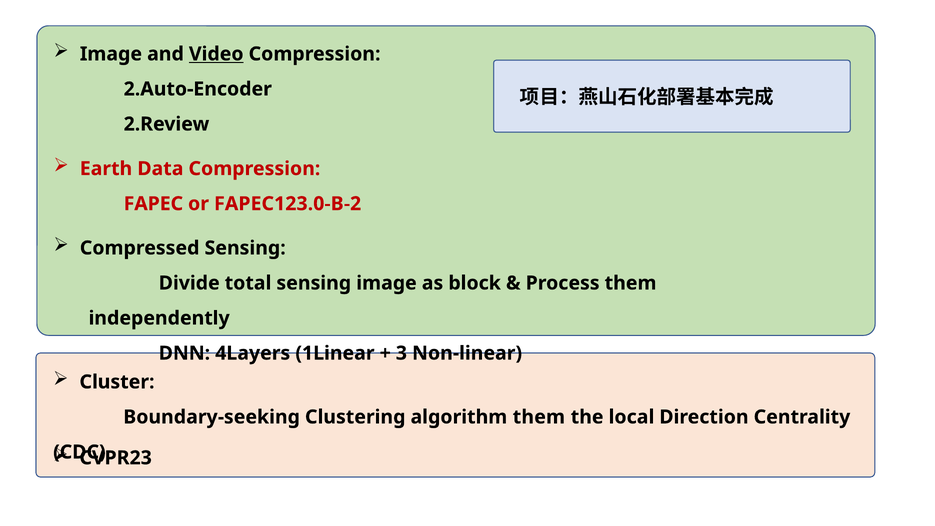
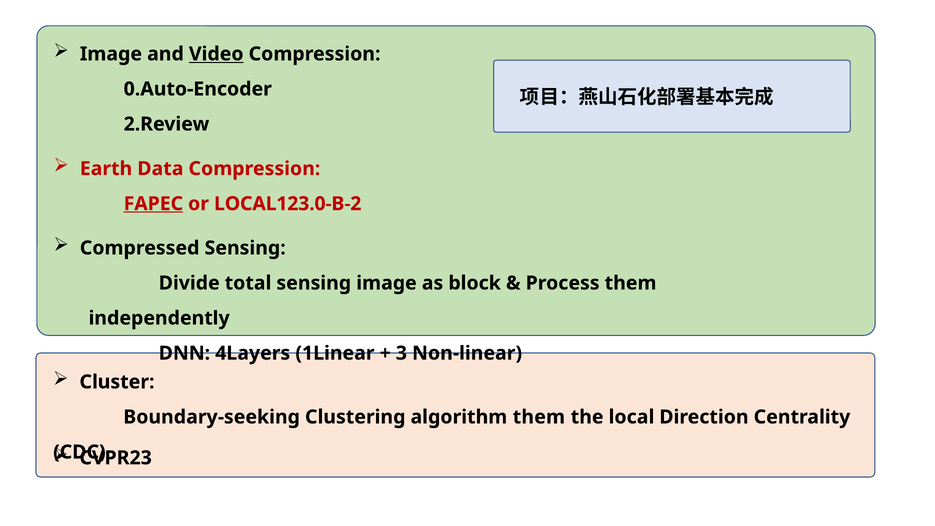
2.Auto-Encoder: 2.Auto-Encoder -> 0.Auto-Encoder
FAPEC underline: none -> present
FAPEC123.0-B-2: FAPEC123.0-B-2 -> LOCAL123.0-B-2
